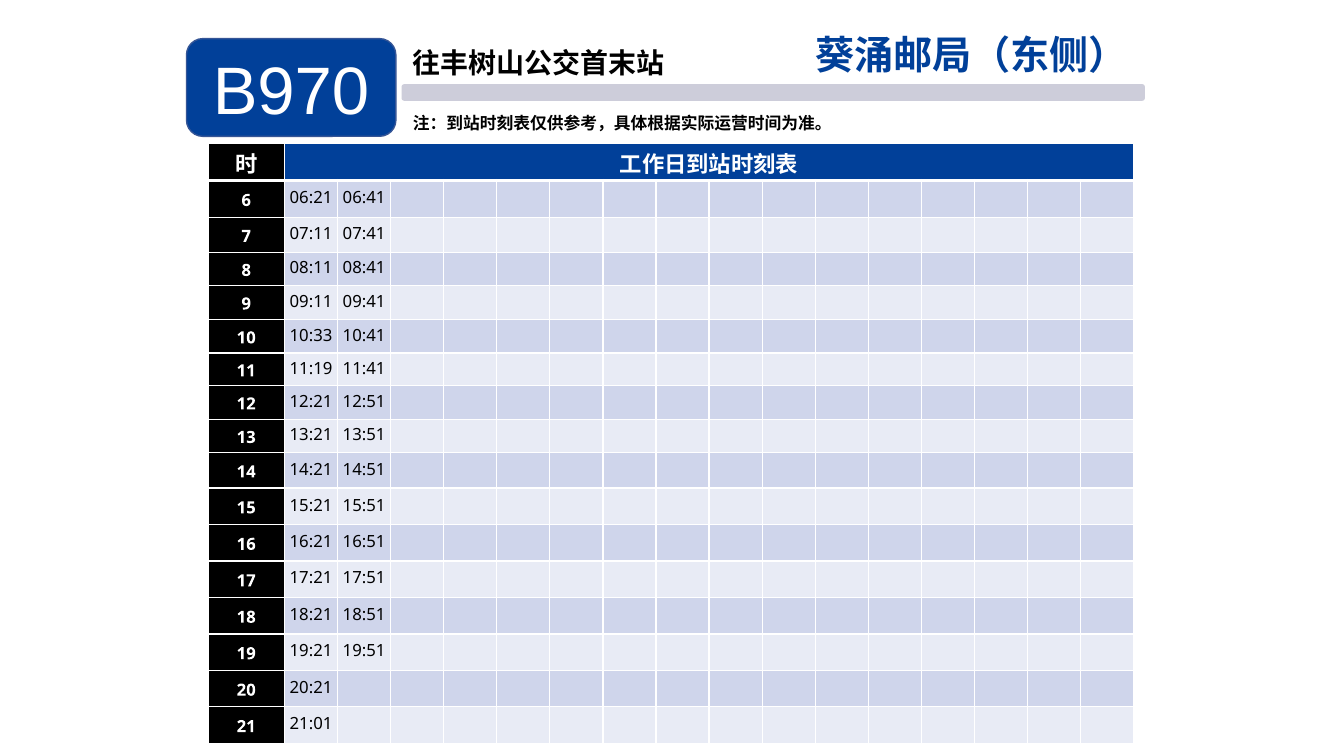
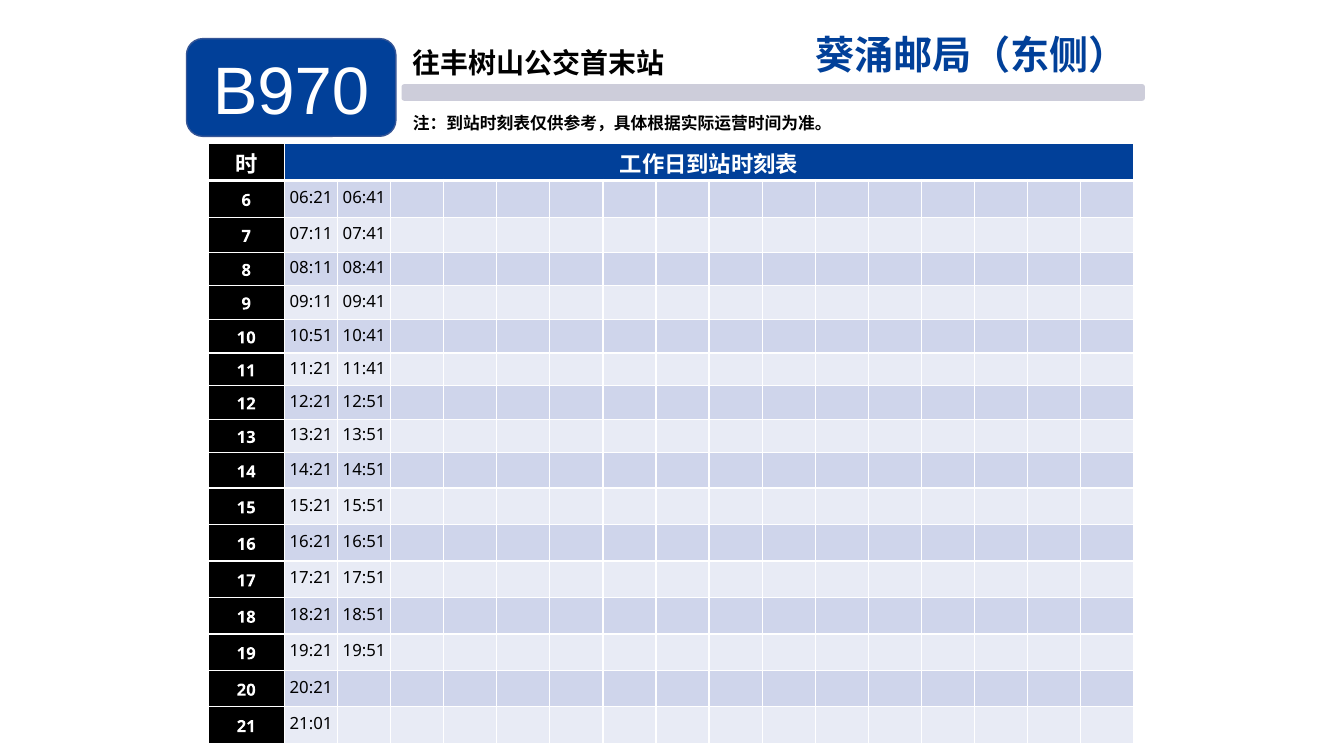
10:33: 10:33 -> 10:51
11:19: 11:19 -> 11:21
